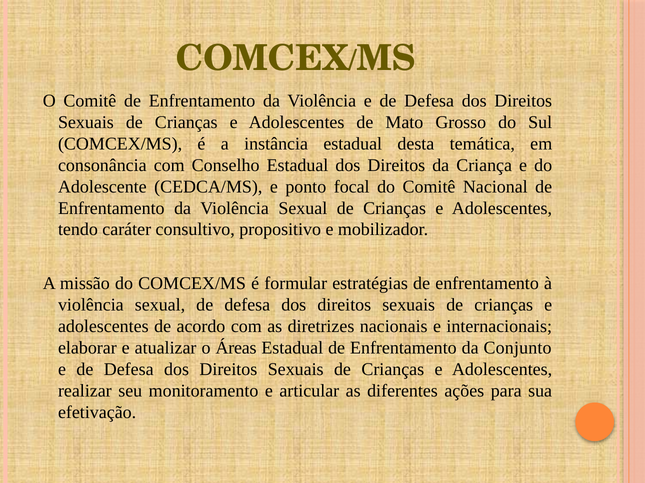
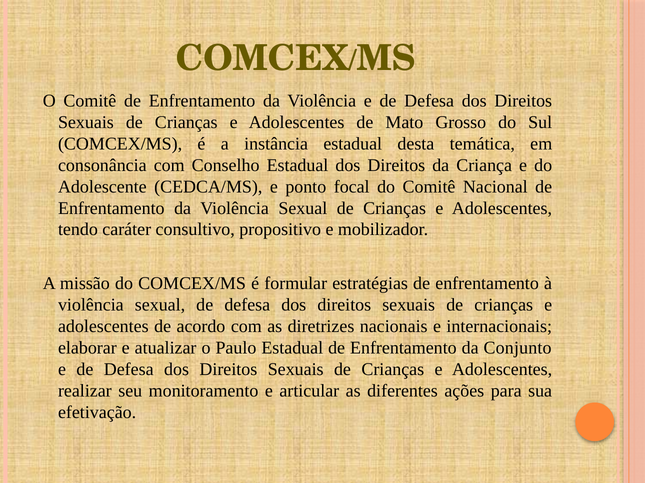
Áreas: Áreas -> Paulo
